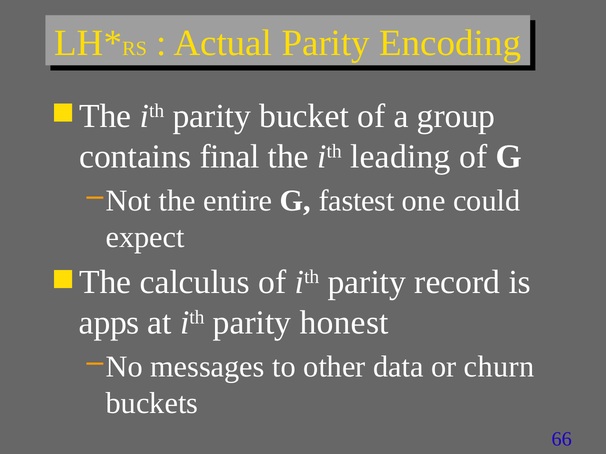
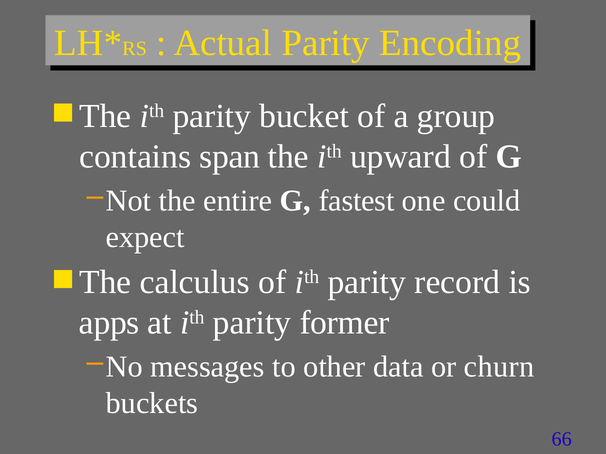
final: final -> span
leading: leading -> upward
honest: honest -> former
